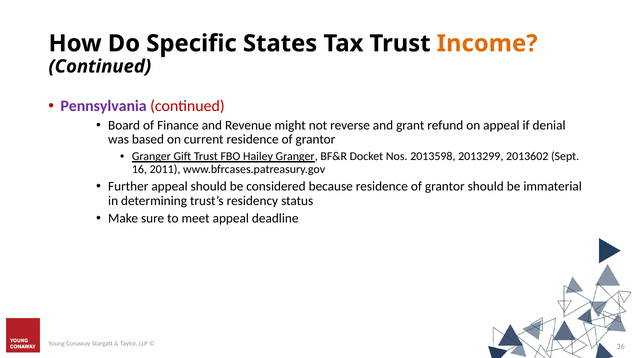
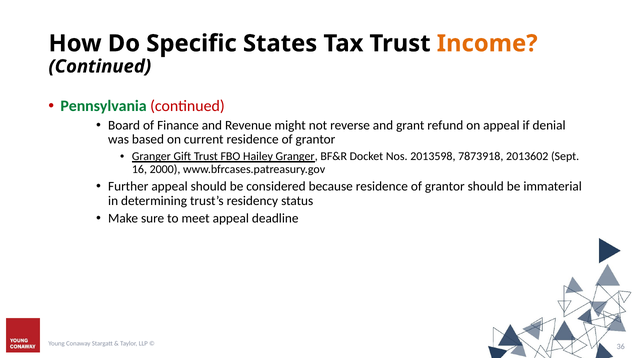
Pennsylvania colour: purple -> green
2013299: 2013299 -> 7873918
2011: 2011 -> 2000
